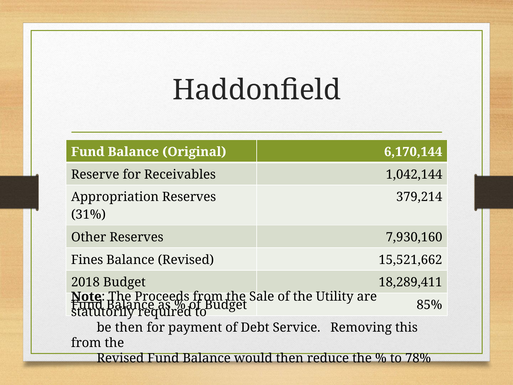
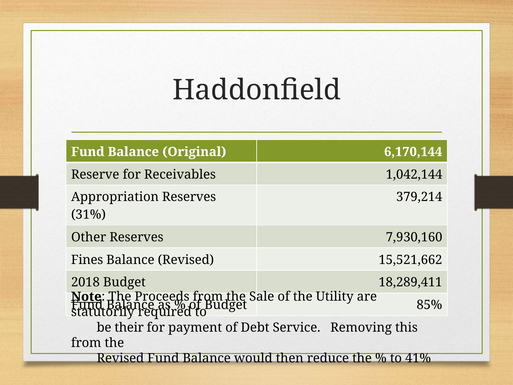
be then: then -> their
78%: 78% -> 41%
